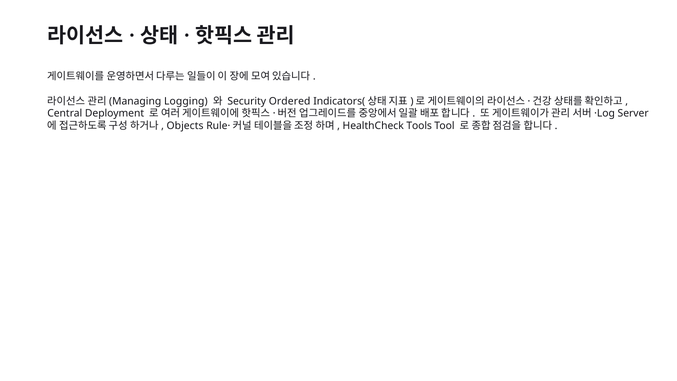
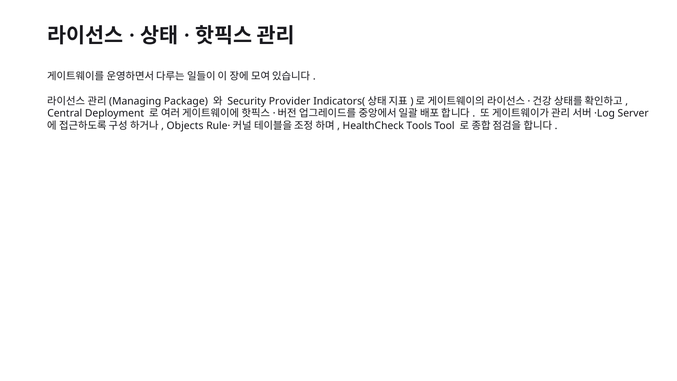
Logging: Logging -> Package
Ordered: Ordered -> Provider
